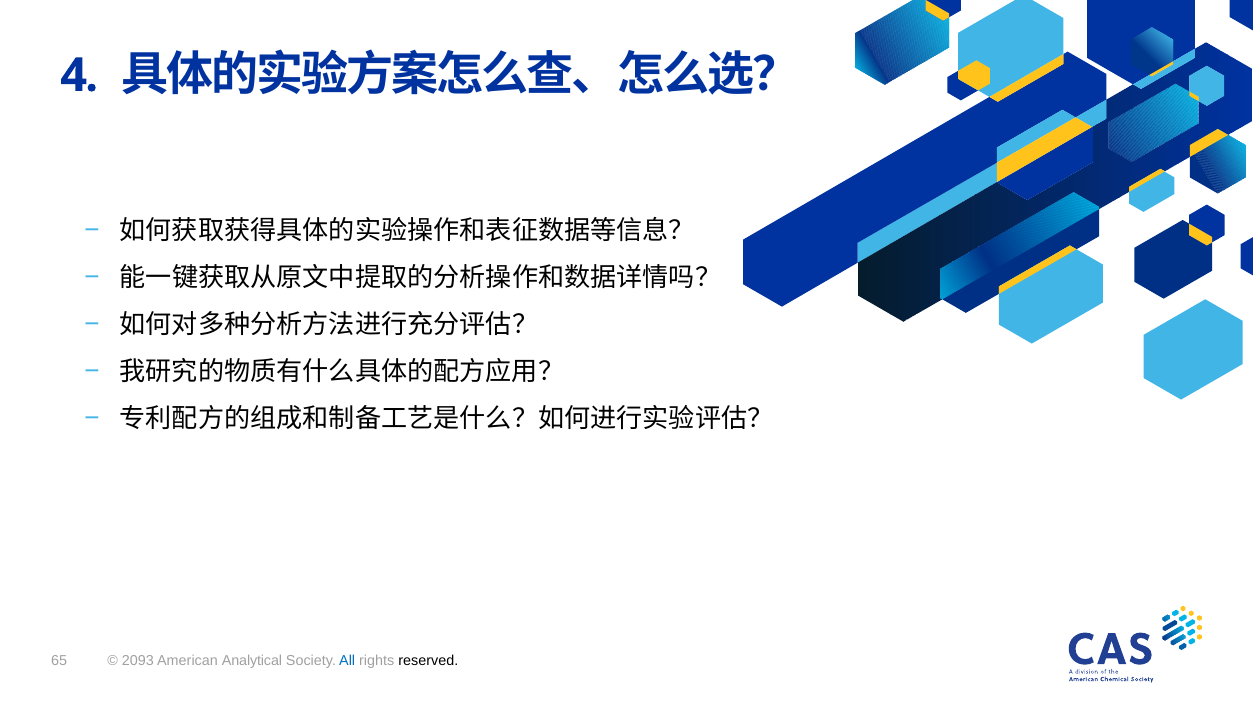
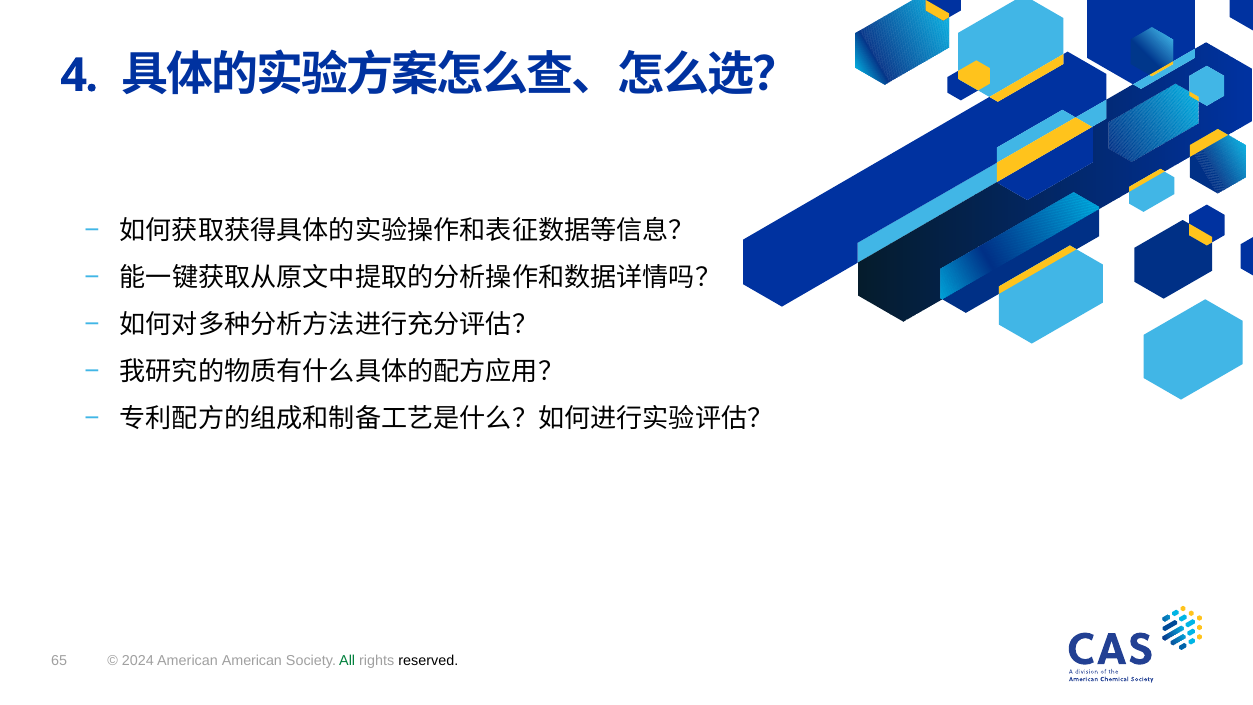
2093: 2093 -> 2024
American Analytical: Analytical -> American
All colour: blue -> green
